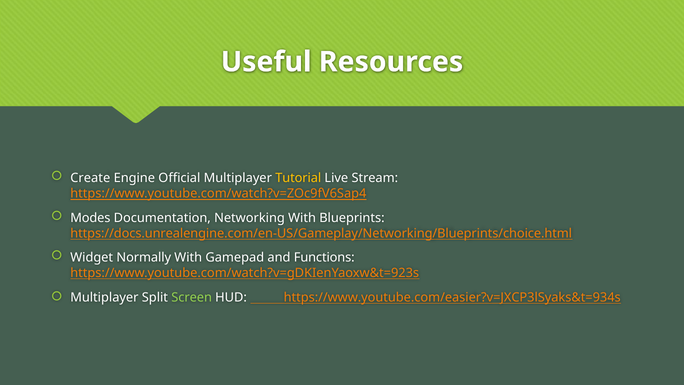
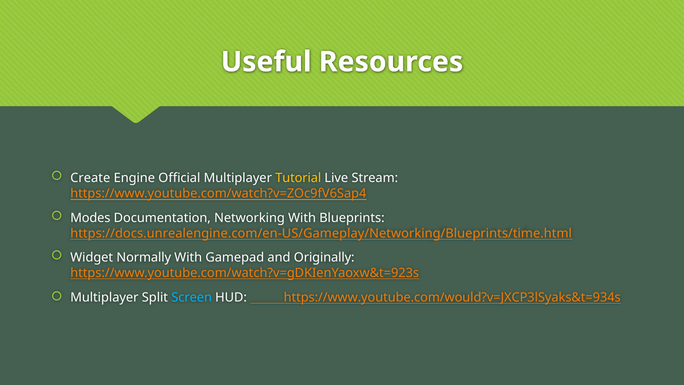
https://docs.unrealengine.com/en-US/Gameplay/Networking/Blueprints/choice.html: https://docs.unrealengine.com/en-US/Gameplay/Networking/Blueprints/choice.html -> https://docs.unrealengine.com/en-US/Gameplay/Networking/Blueprints/time.html
Functions: Functions -> Originally
Screen colour: light green -> light blue
https://www.youtube.com/easier?v=JXCP3lSyaks&t=934s: https://www.youtube.com/easier?v=JXCP3lSyaks&t=934s -> https://www.youtube.com/would?v=JXCP3lSyaks&t=934s
